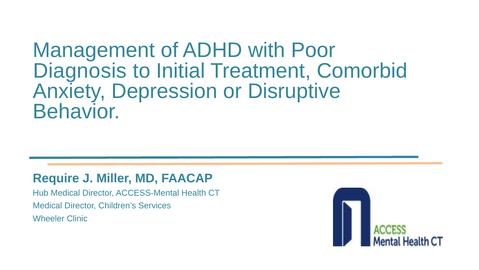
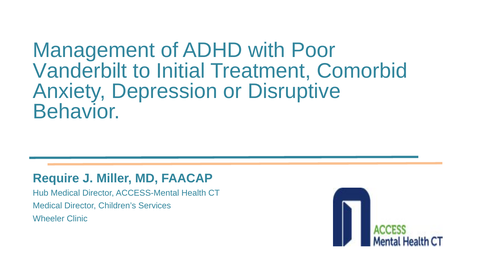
Diagnosis: Diagnosis -> Vanderbilt
